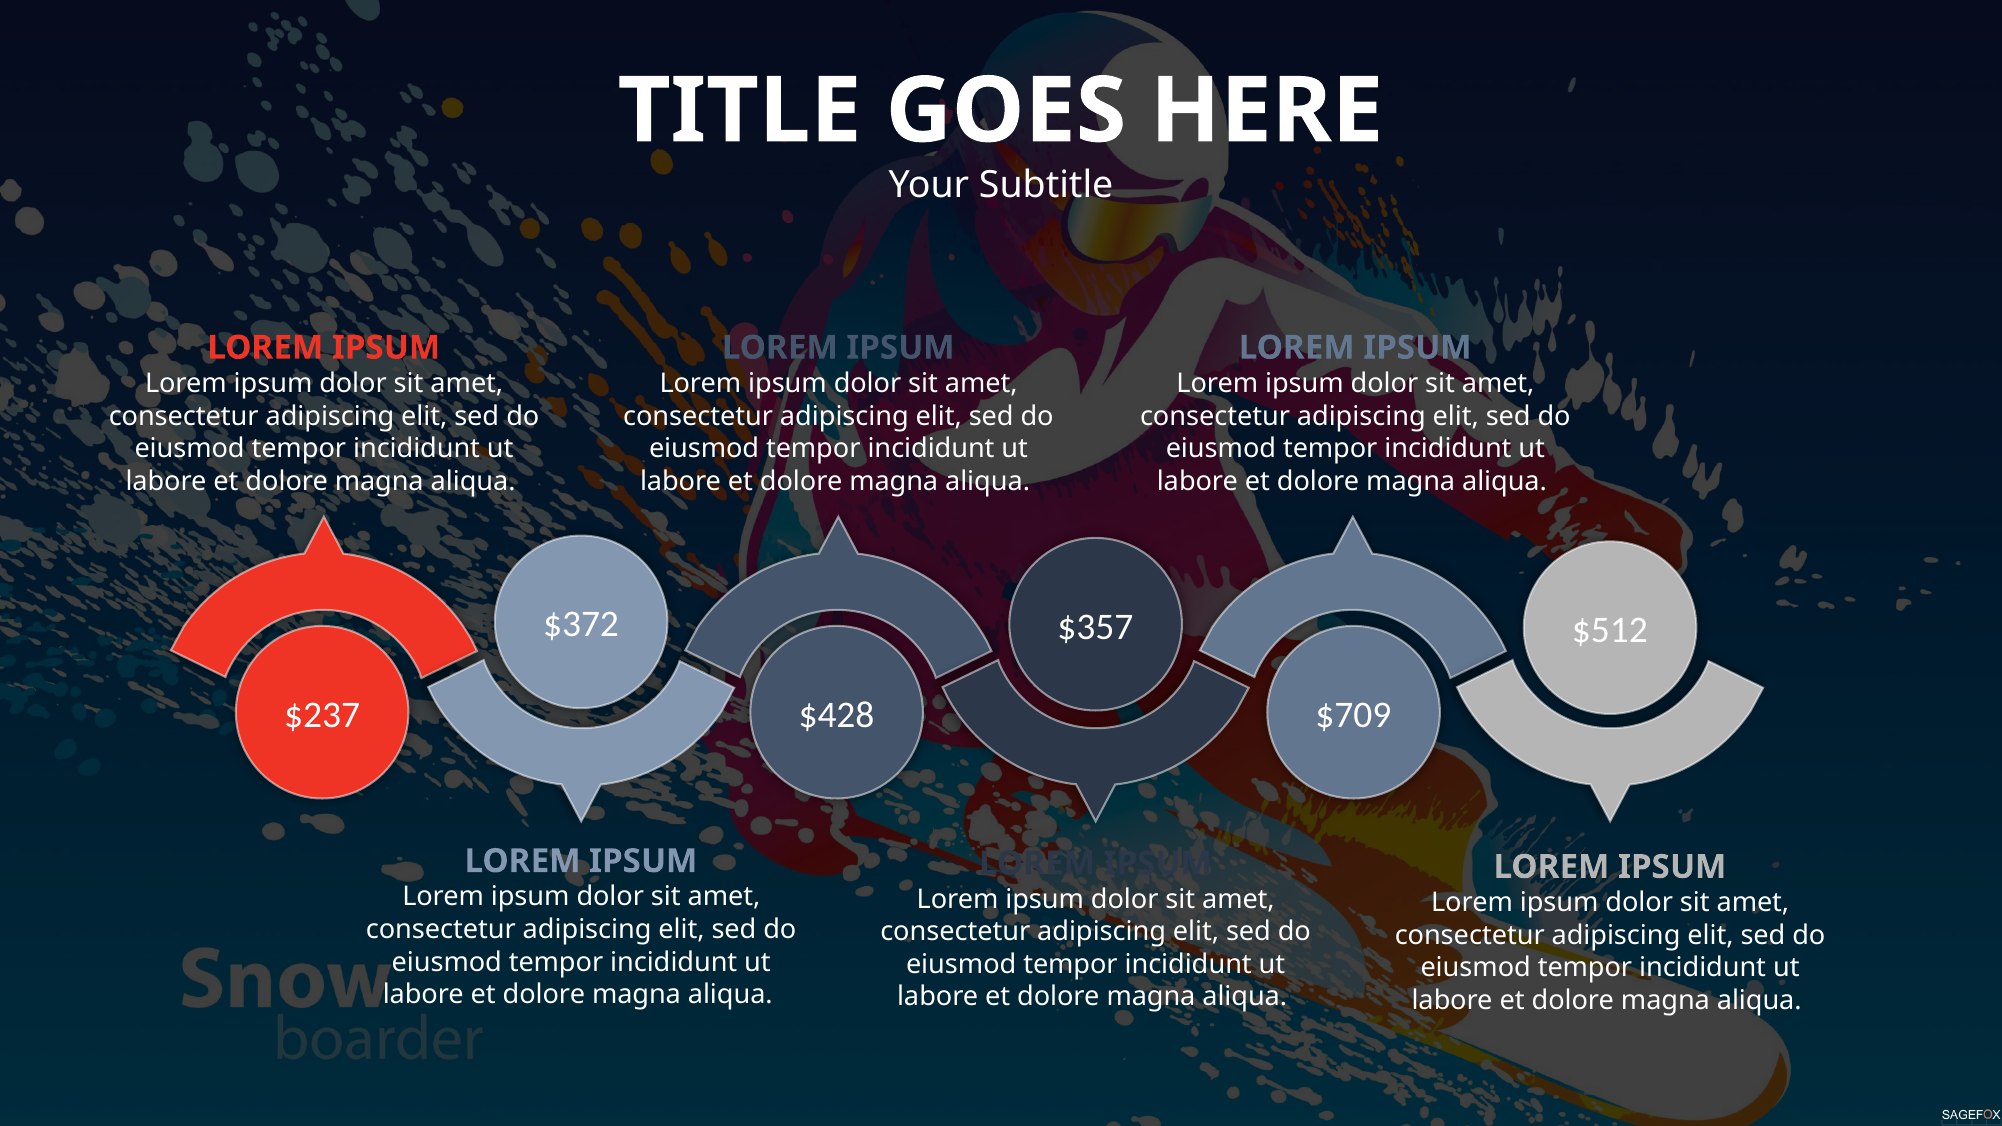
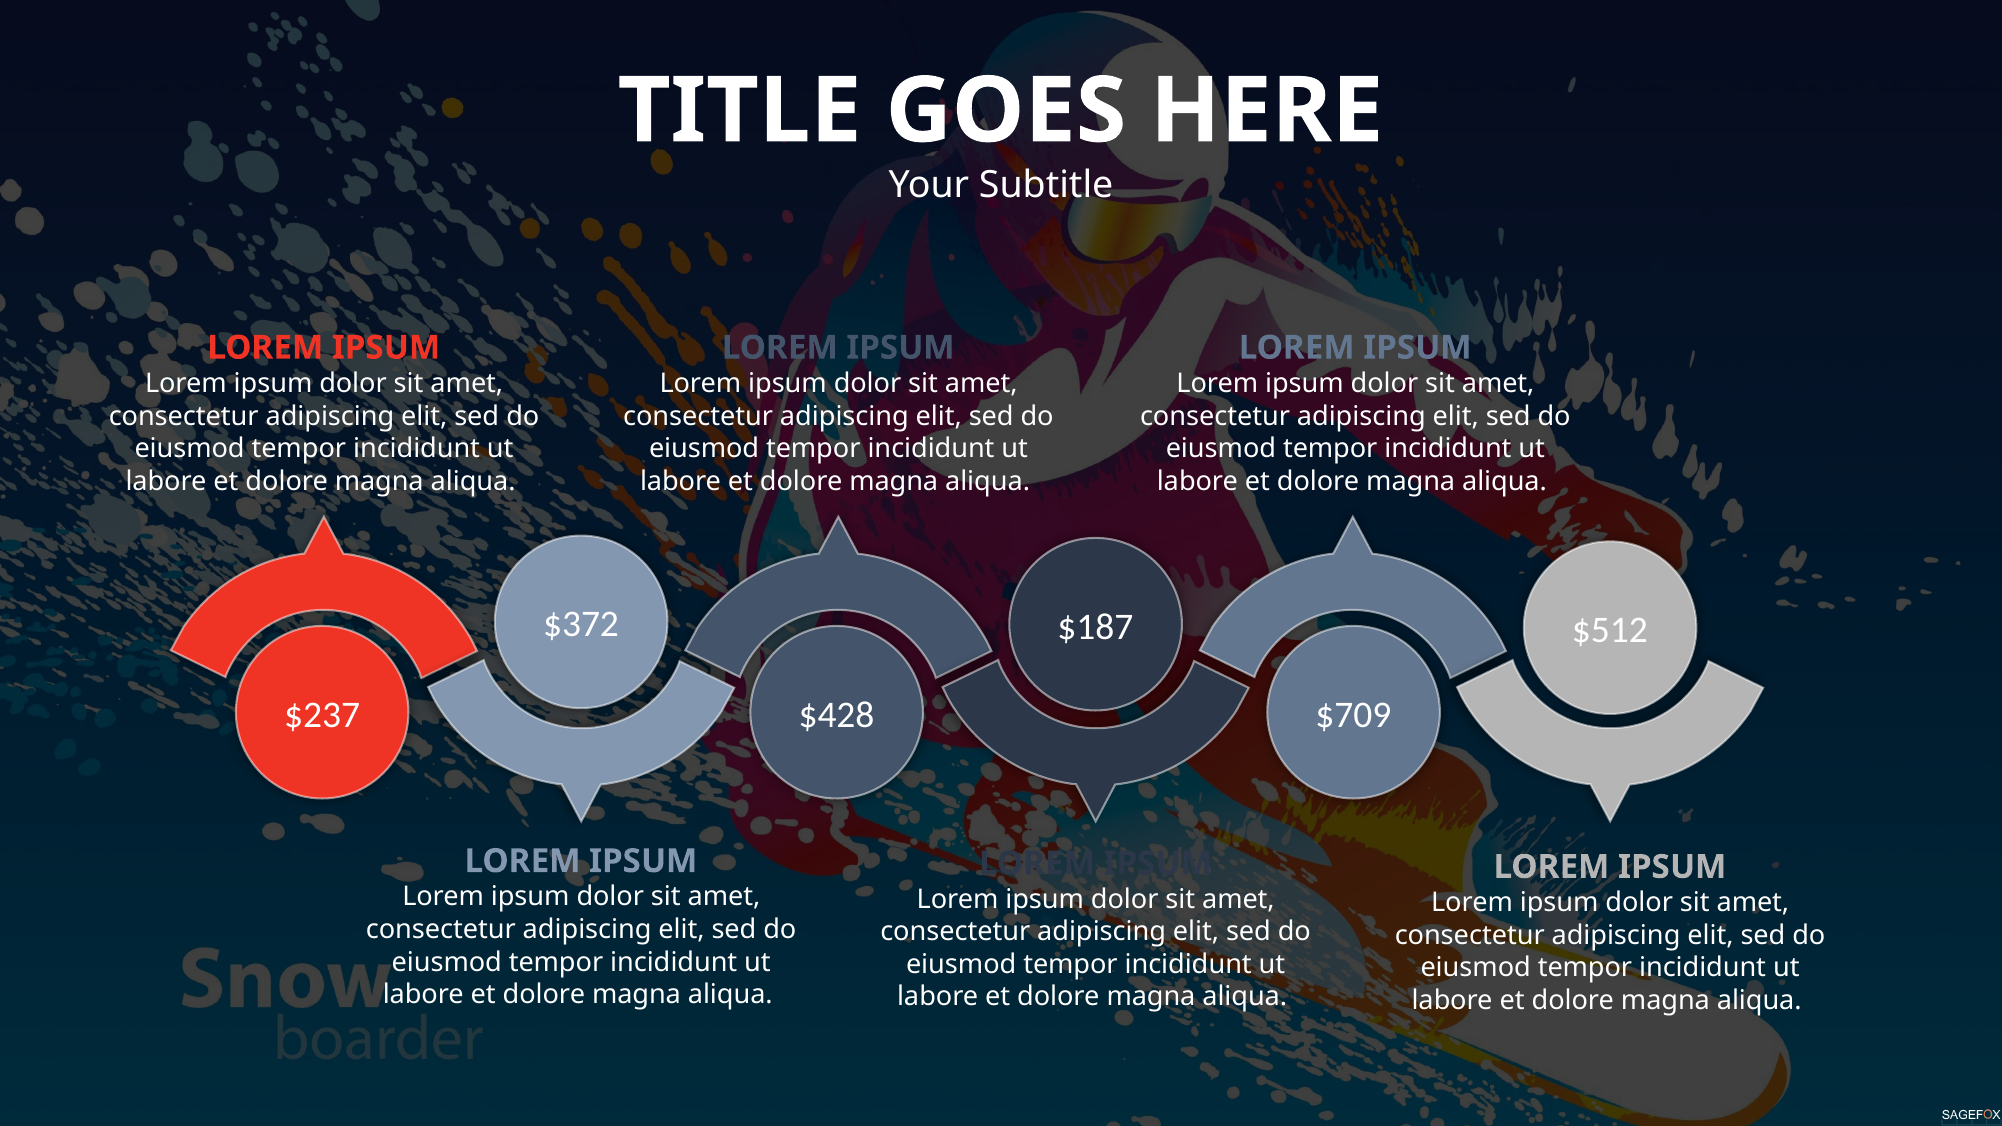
$357: $357 -> $187
